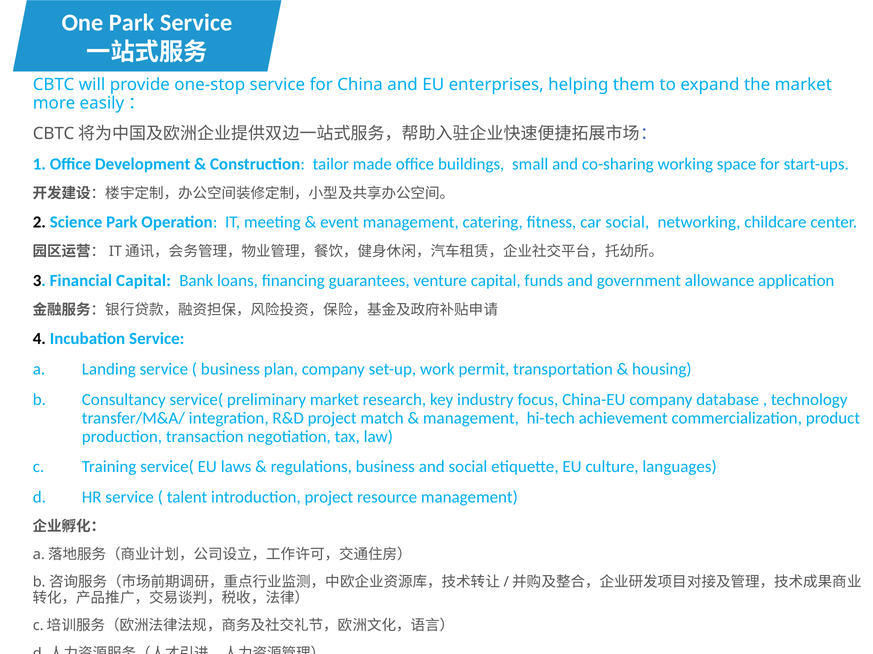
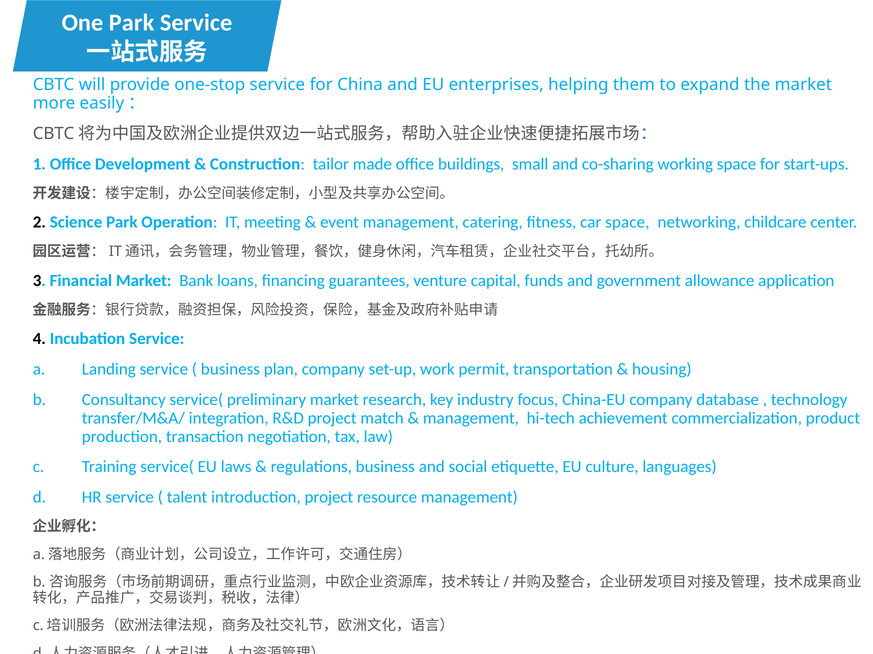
car social: social -> space
Financial Capital: Capital -> Market
